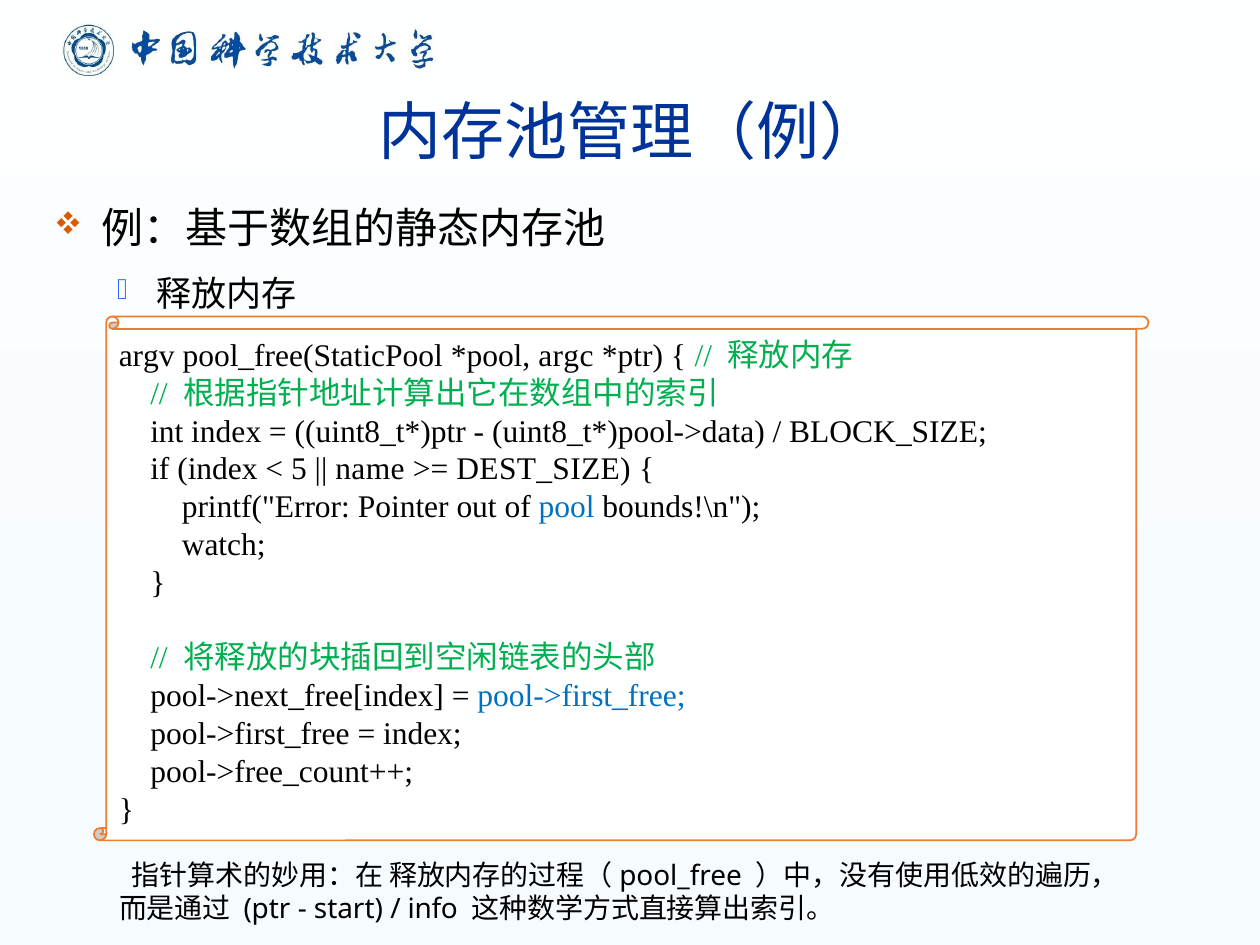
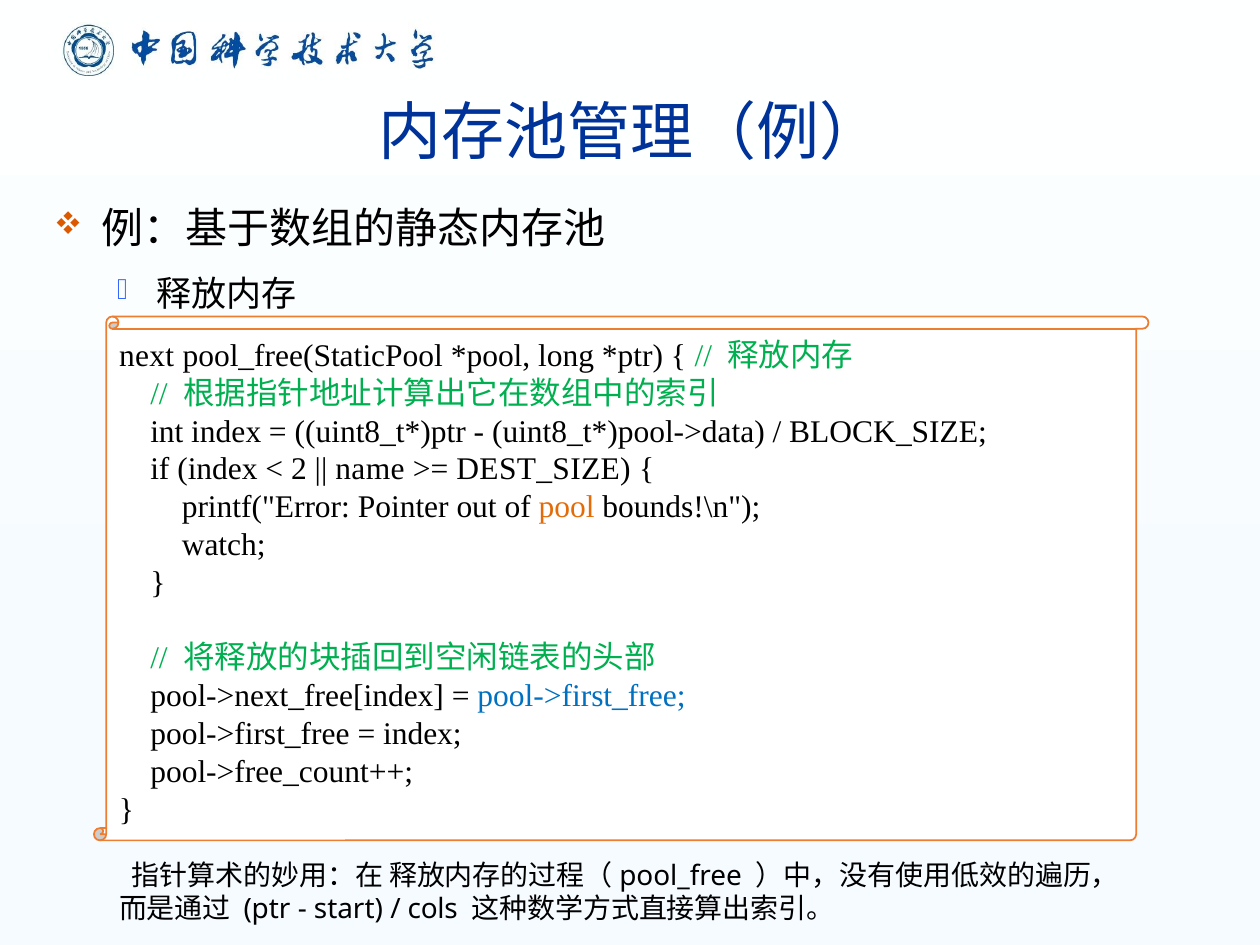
argv: argv -> next
argc: argc -> long
5: 5 -> 2
pool colour: blue -> orange
info: info -> cols
